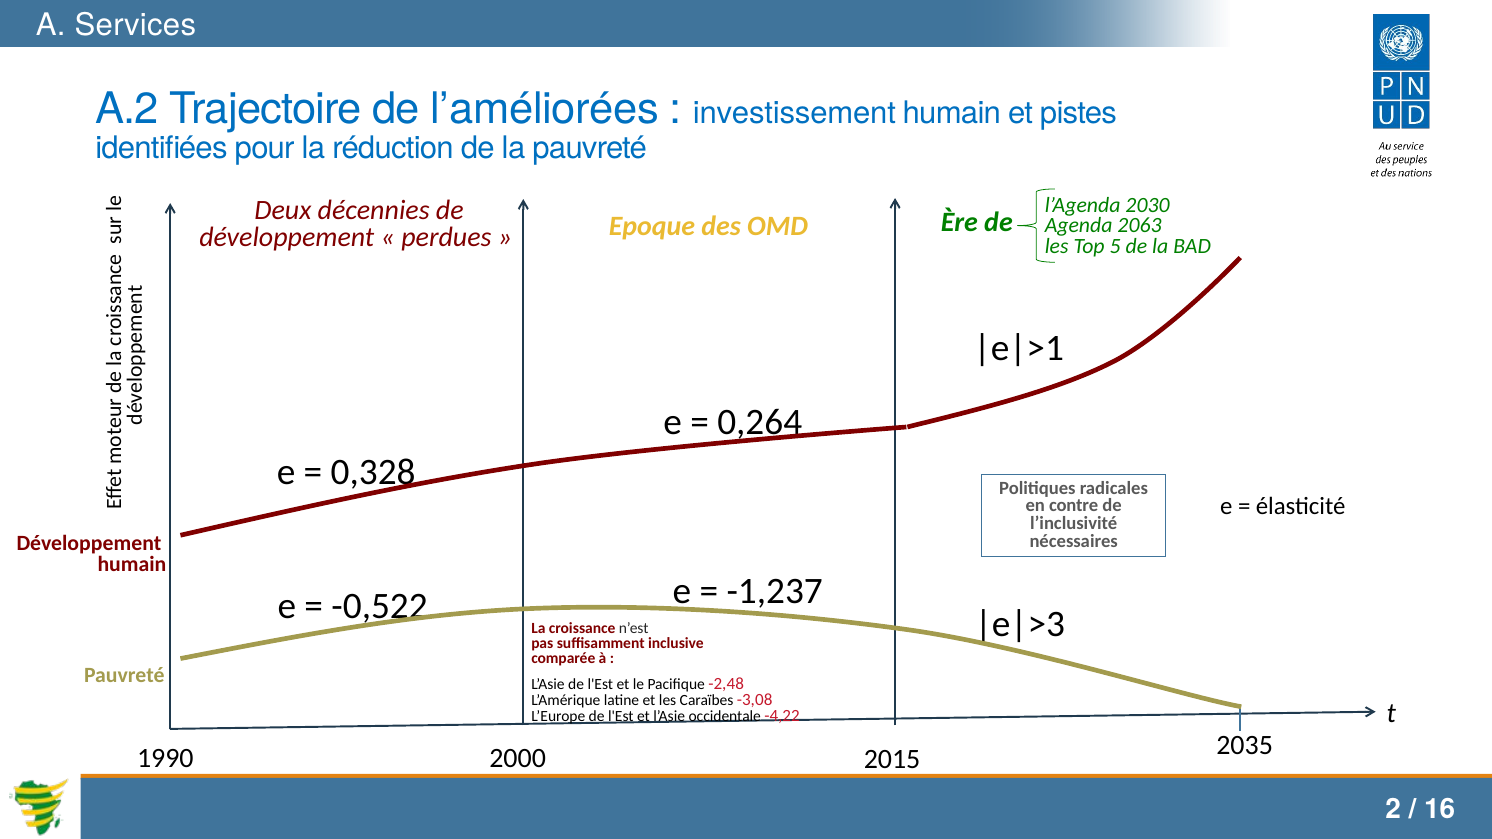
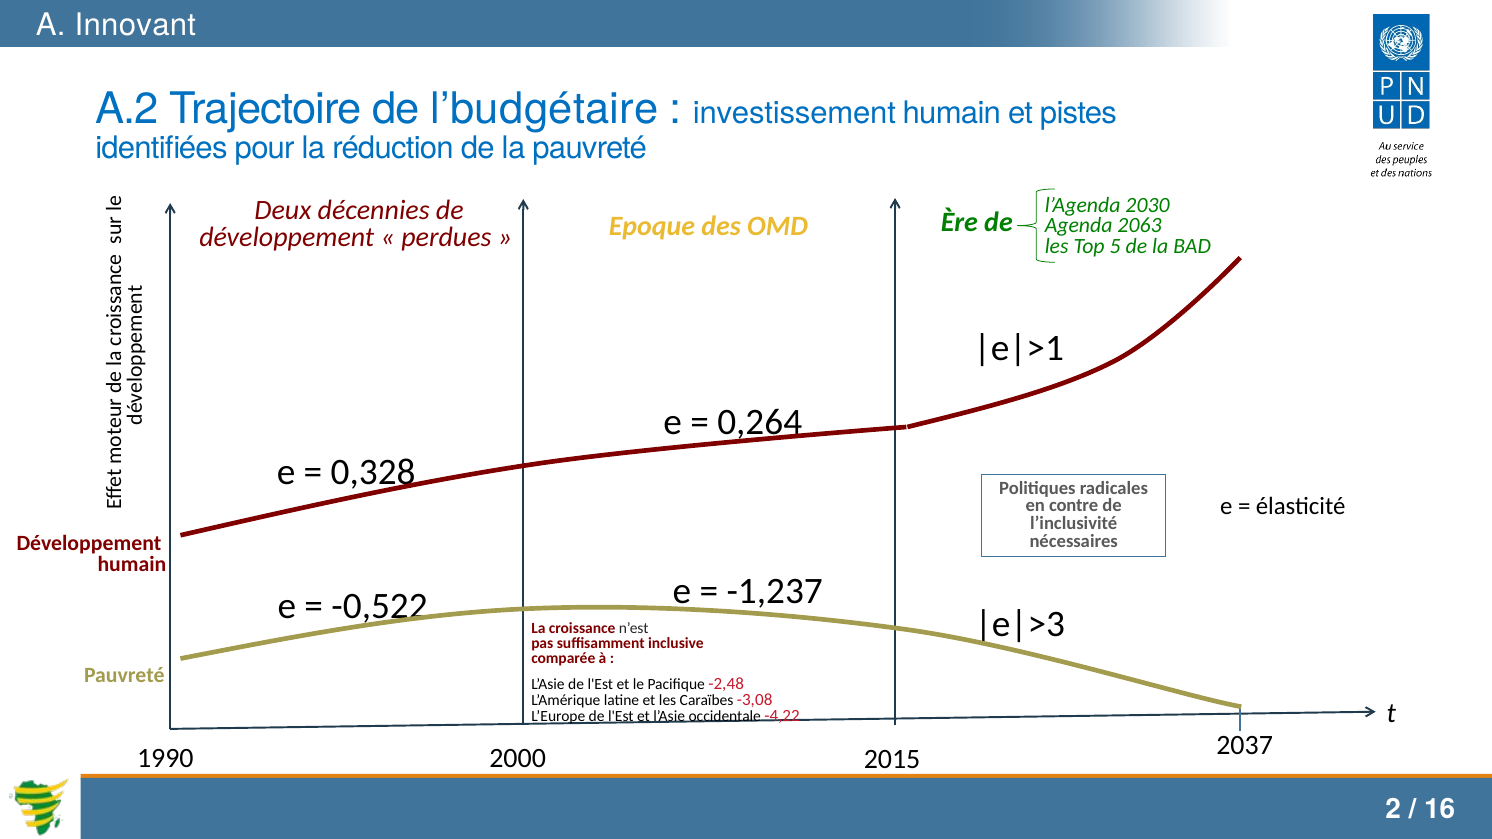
Services: Services -> Innovant
l’améliorées: l’améliorées -> l’budgétaire
2035: 2035 -> 2037
